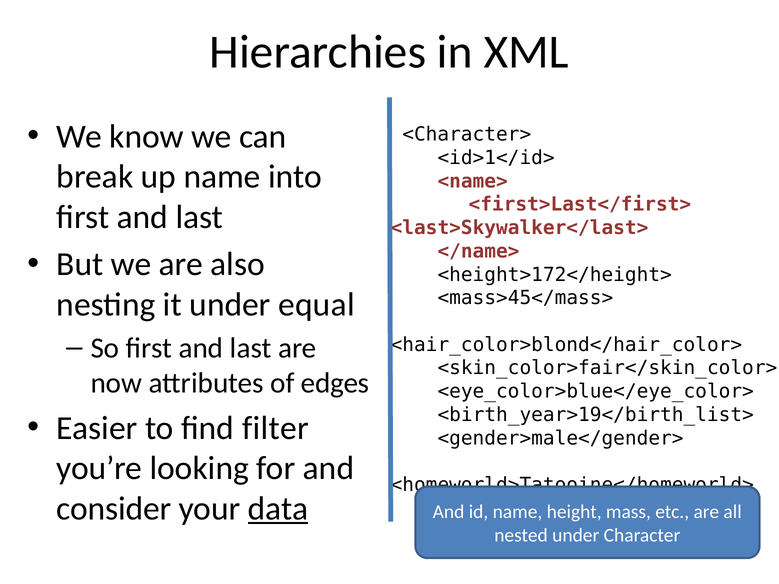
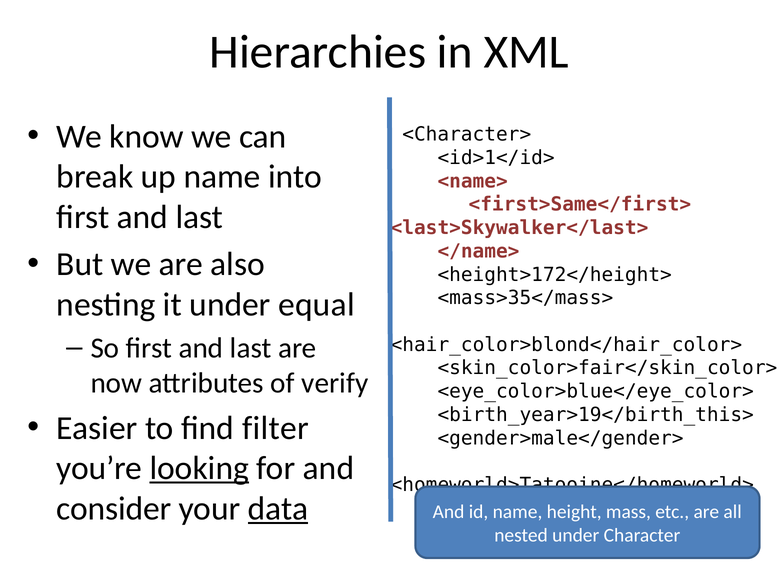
<first>Last</first>: <first>Last</first> -> <first>Same</first>
<mass>45</mass>: <mass>45</mass> -> <mass>35</mass>
edges: edges -> verify
<birth_year>19</birth_list>: <birth_year>19</birth_list> -> <birth_year>19</birth_this>
looking underline: none -> present
